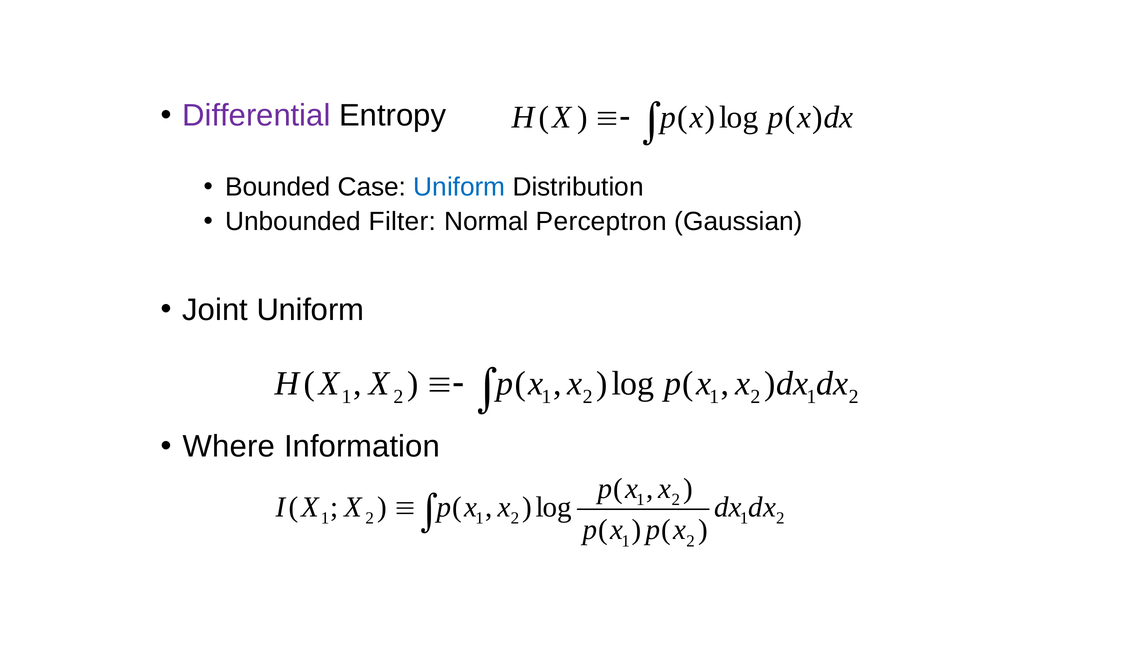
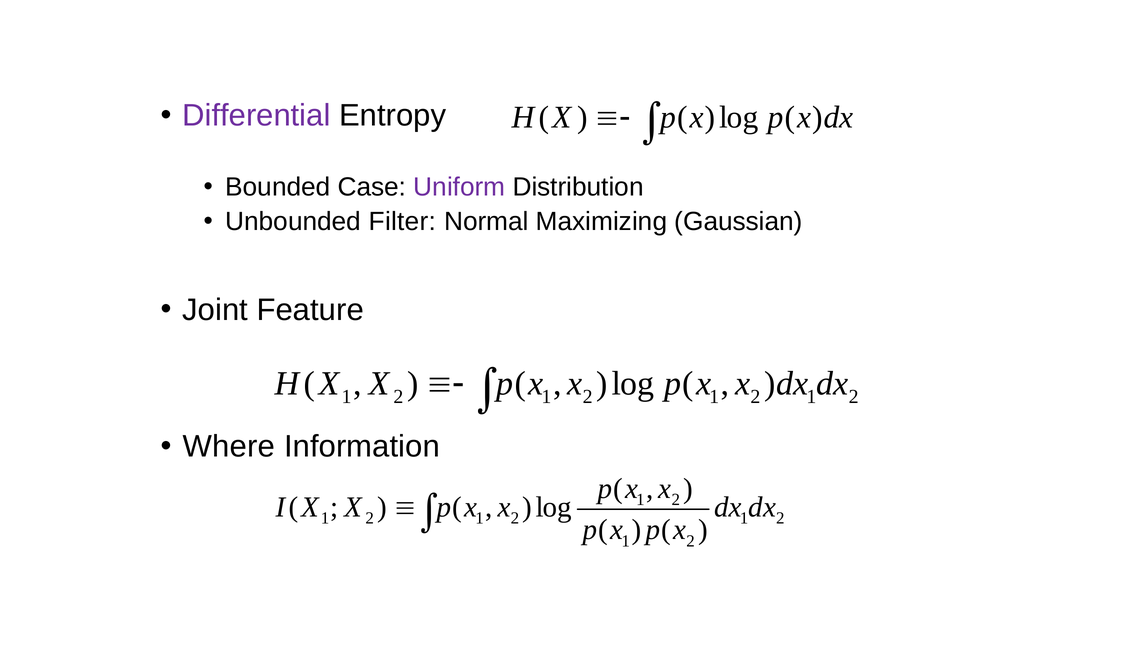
Uniform at (459, 187) colour: blue -> purple
Perceptron: Perceptron -> Maximizing
Joint Uniform: Uniform -> Feature
